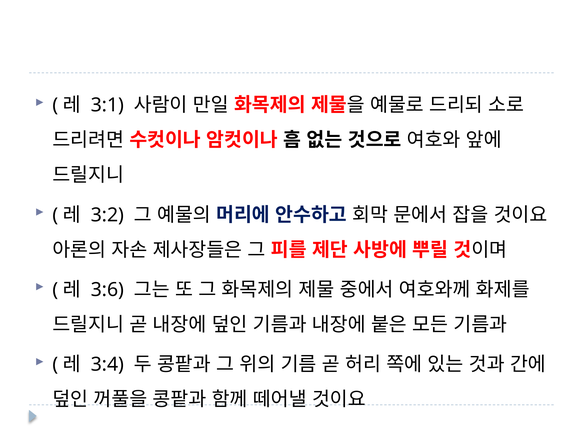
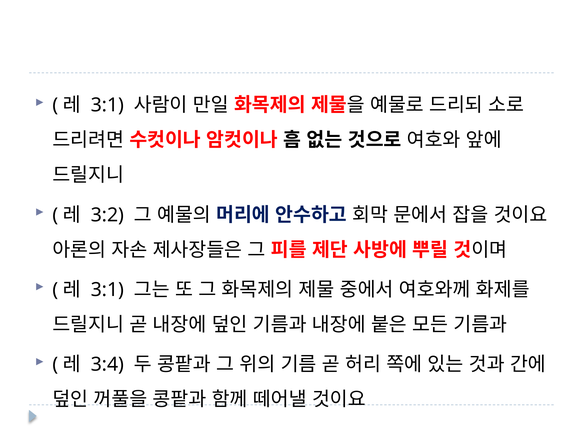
3:6 at (107, 290): 3:6 -> 3:1
